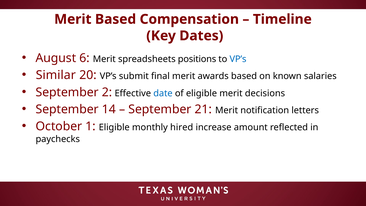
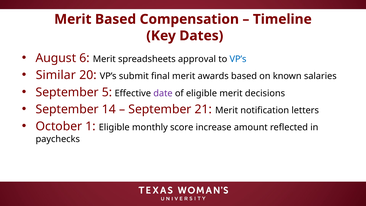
positions: positions -> approval
2: 2 -> 5
date colour: blue -> purple
hired: hired -> score
